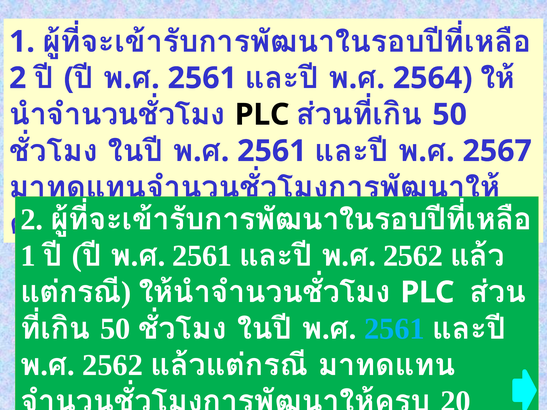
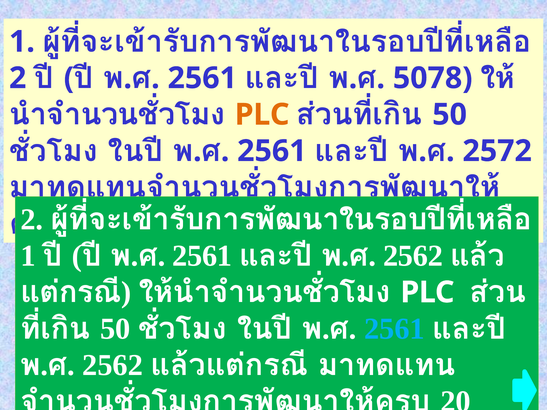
2564: 2564 -> 5078
PLC at (262, 115) colour: black -> orange
2567: 2567 -> 2572
